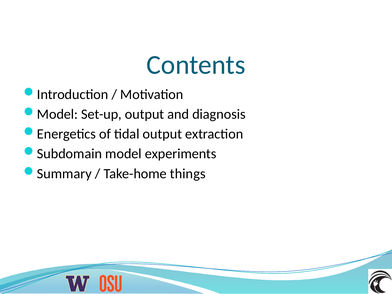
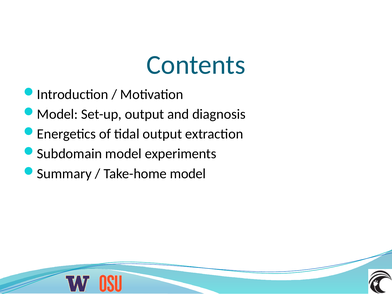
Take-home things: things -> model
